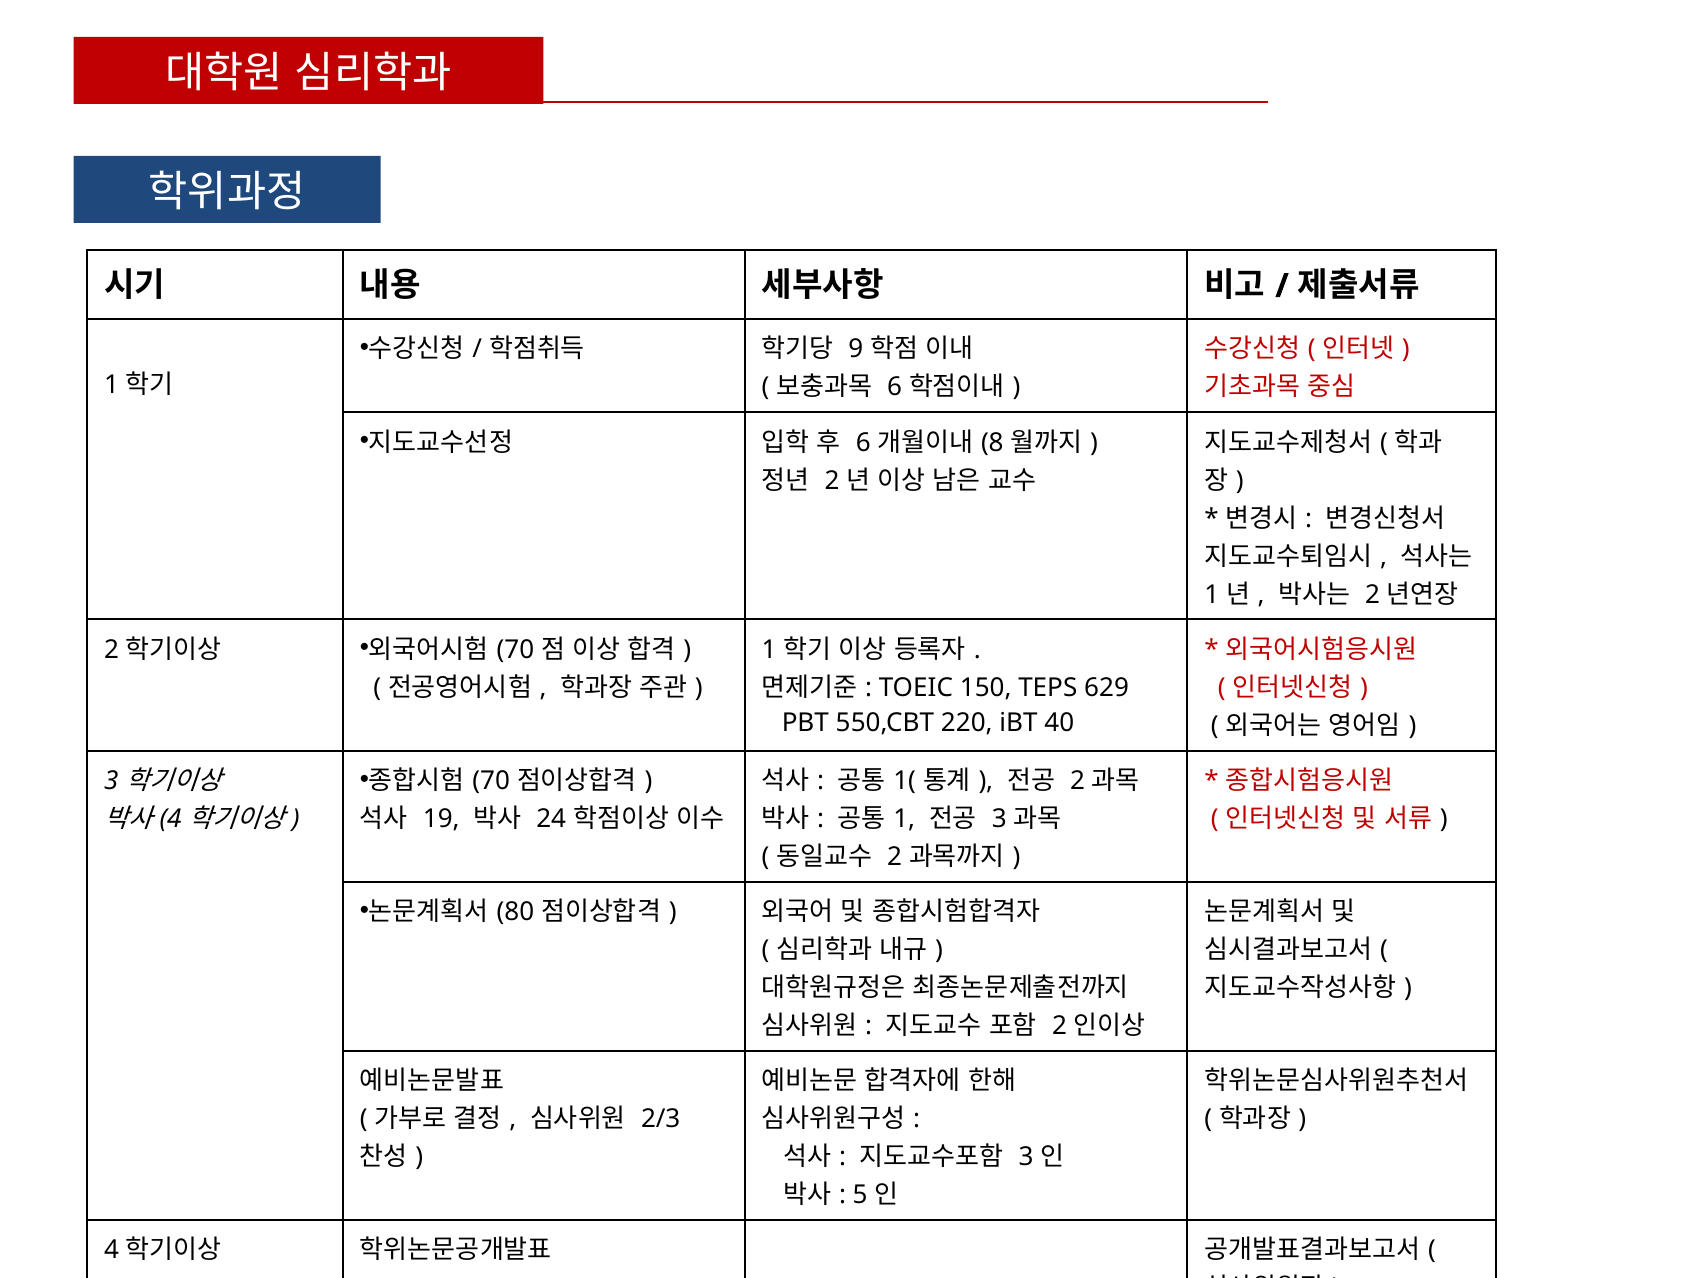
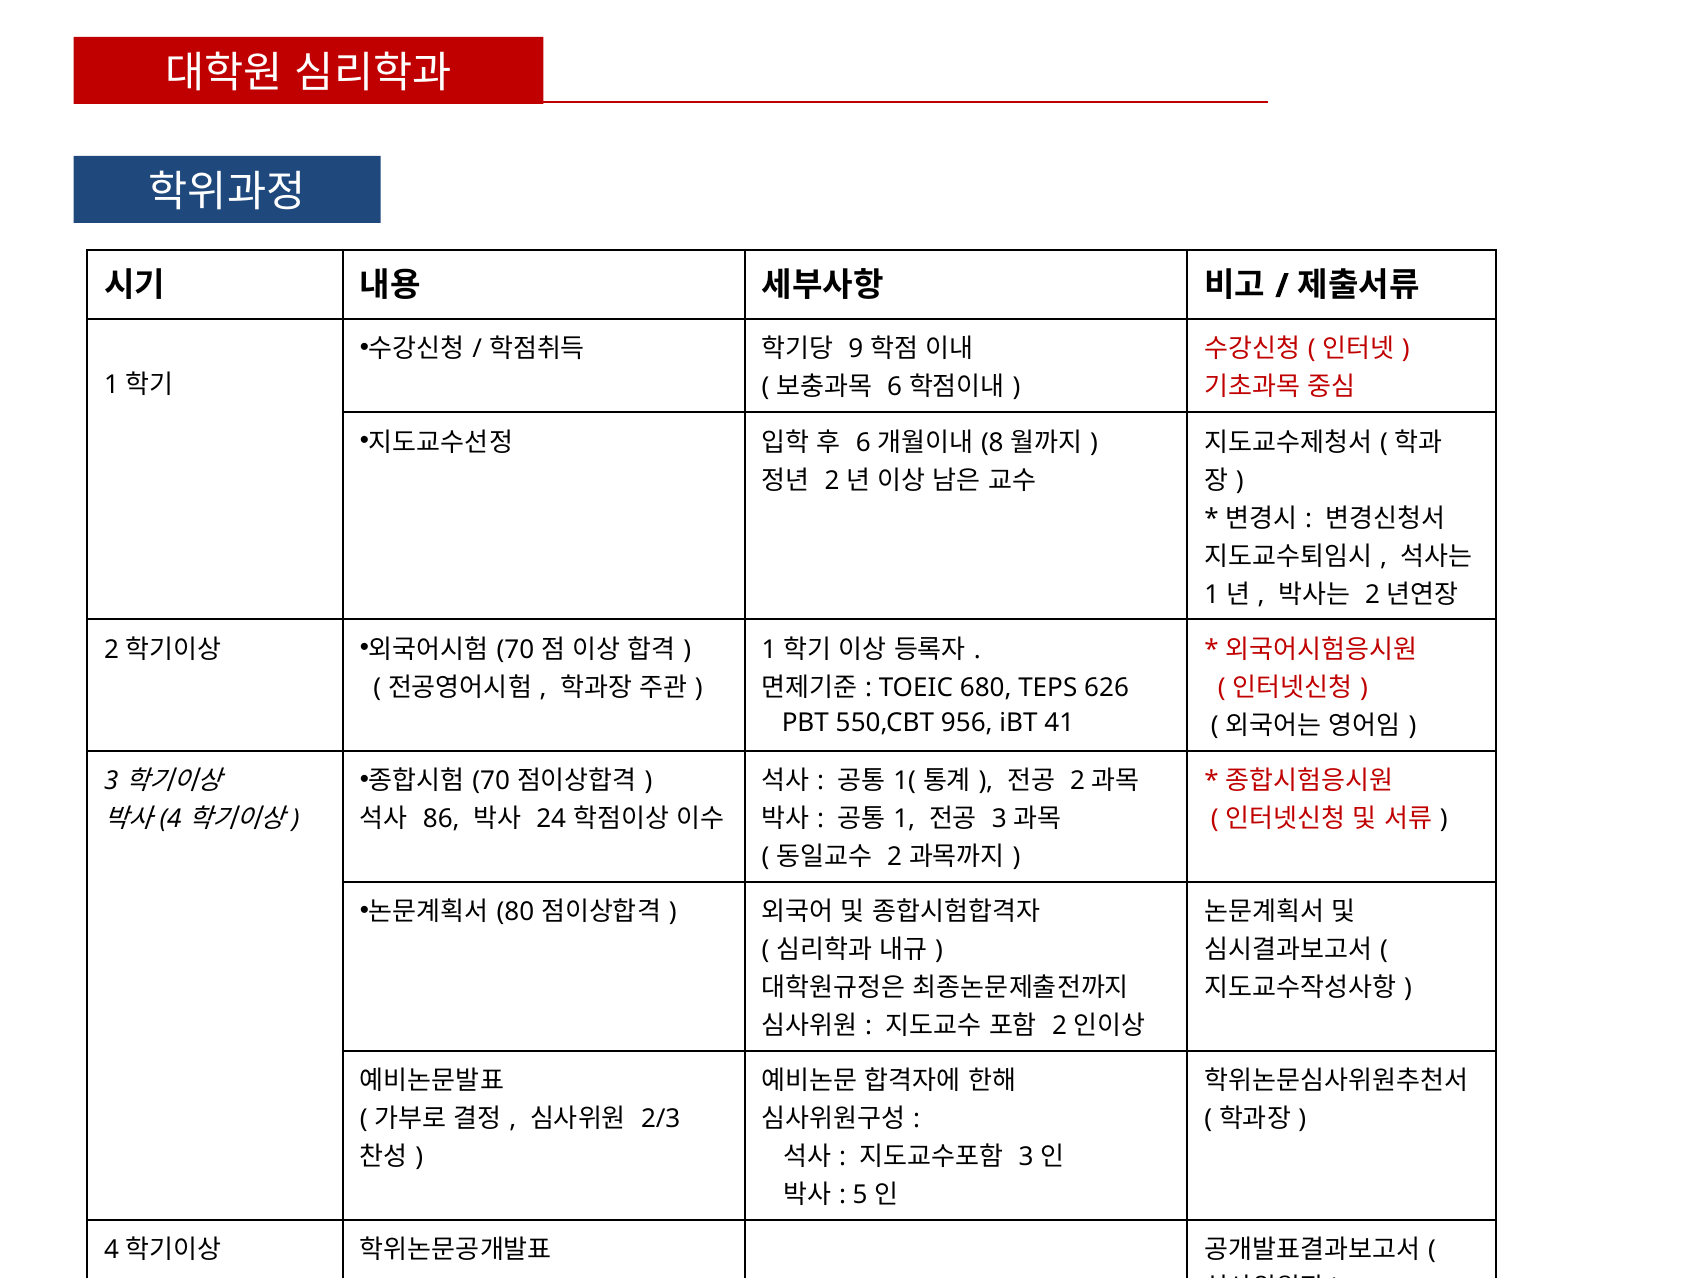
150: 150 -> 680
629: 629 -> 626
220: 220 -> 956
40: 40 -> 41
19: 19 -> 86
